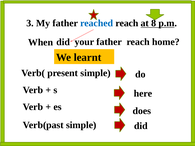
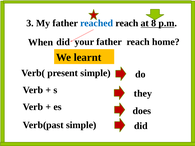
here: here -> they
